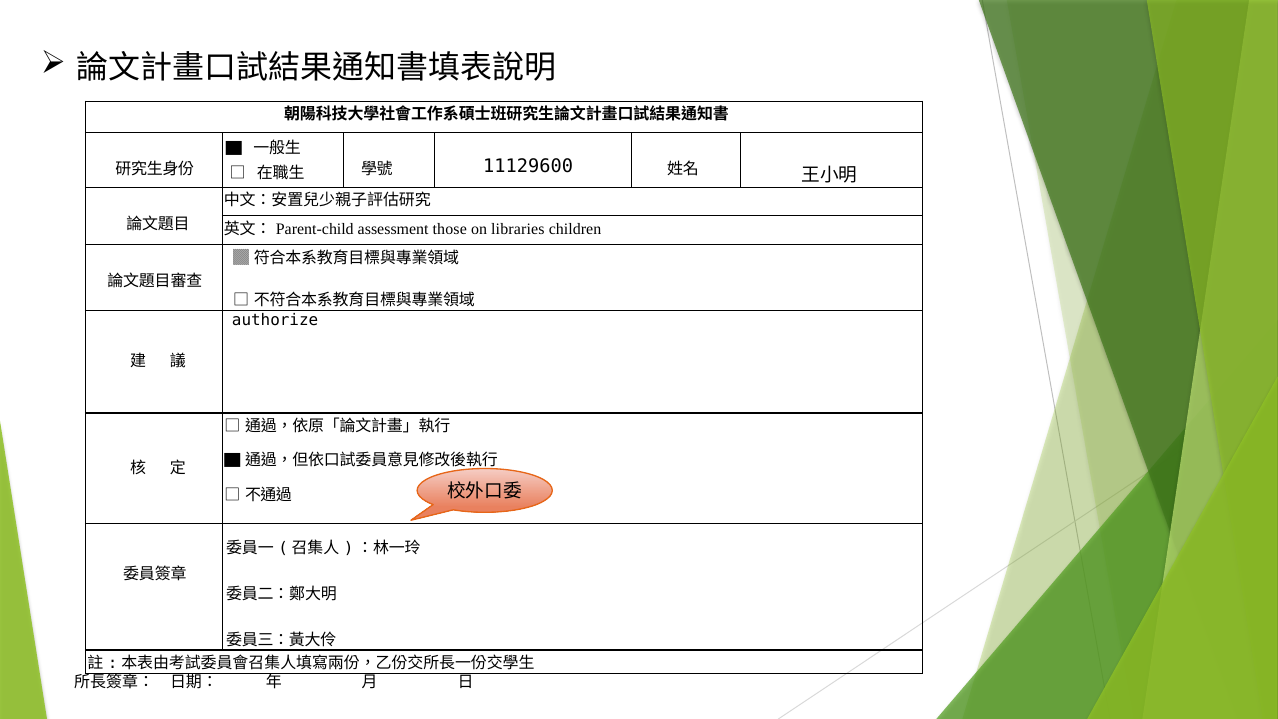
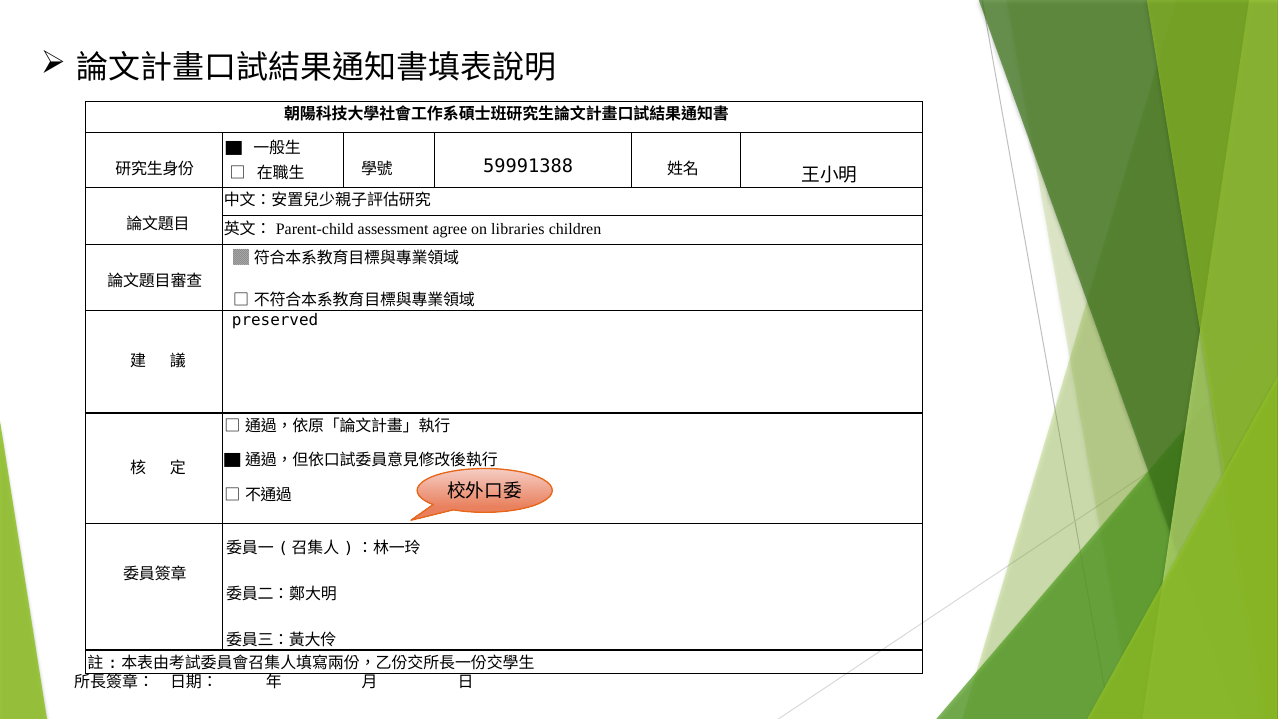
11129600: 11129600 -> 59991388
those: those -> agree
authorize: authorize -> preserved
